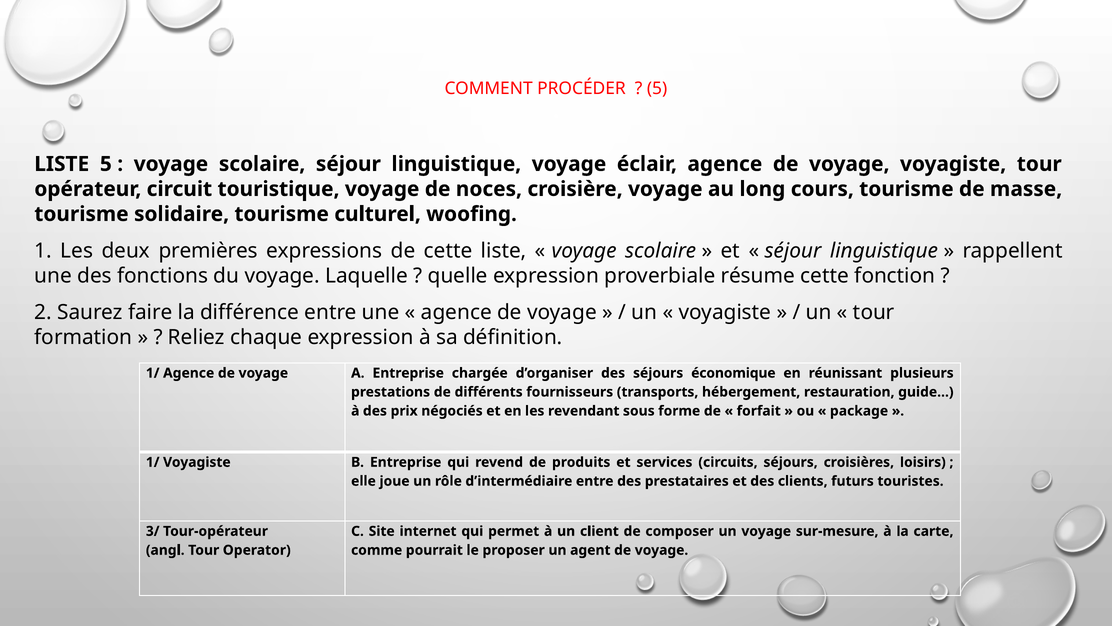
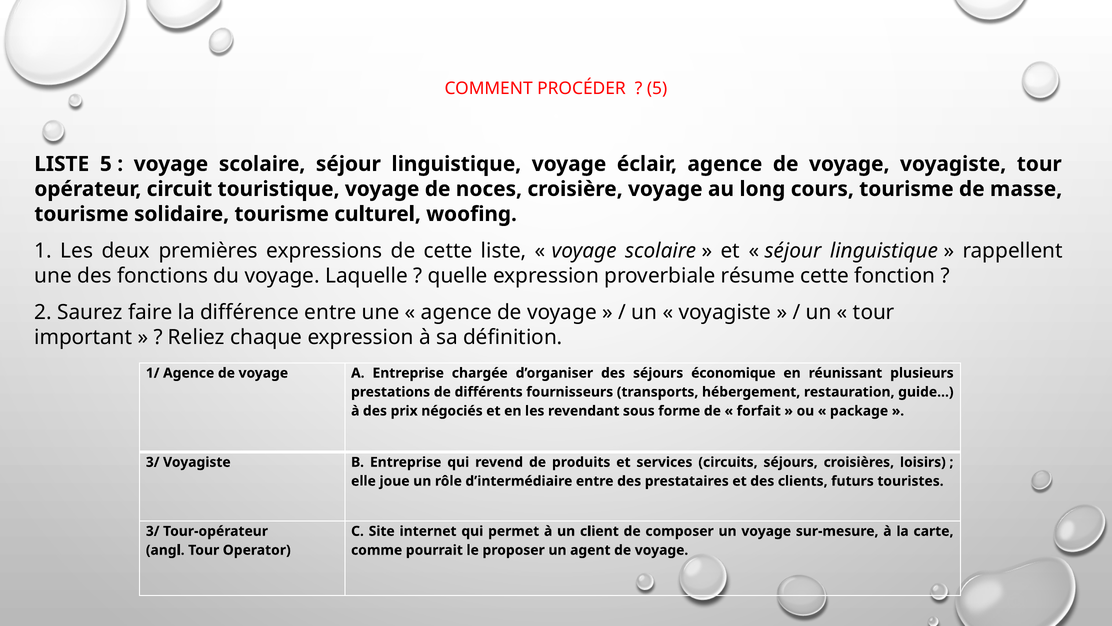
formation: formation -> important
1/ at (153, 462): 1/ -> 3/
